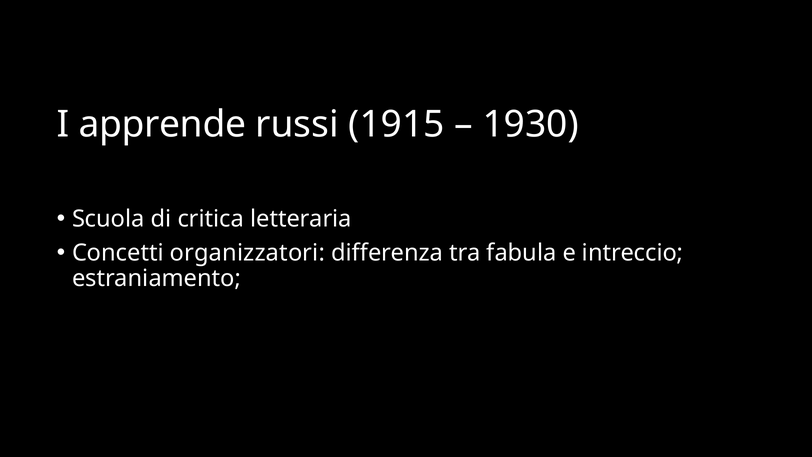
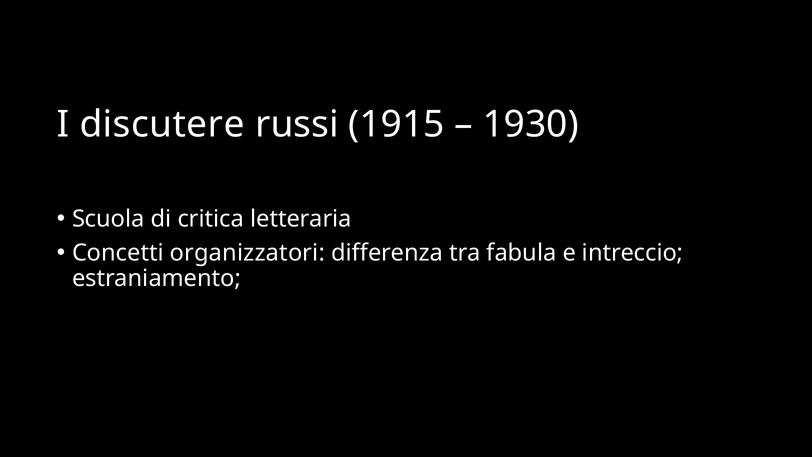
apprende: apprende -> discutere
